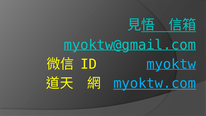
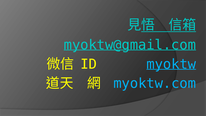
myoktw.com underline: present -> none
